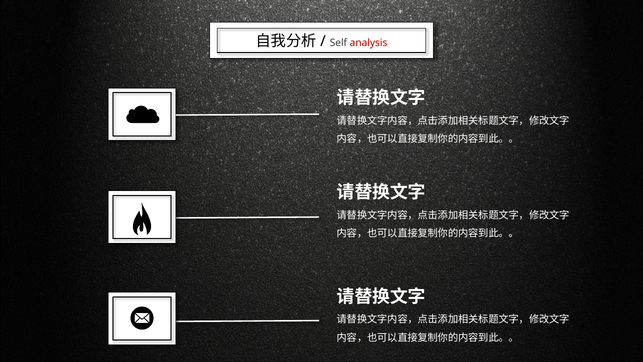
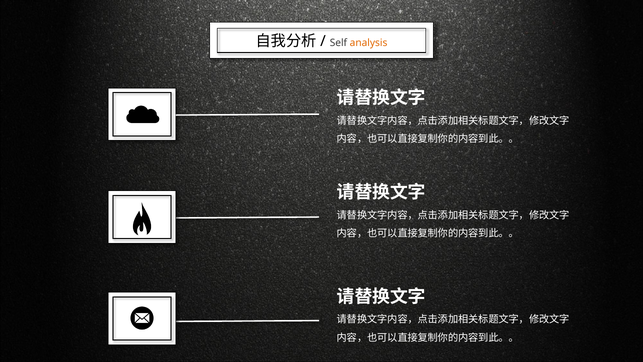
analysis colour: red -> orange
